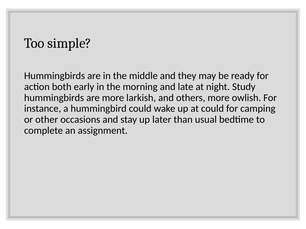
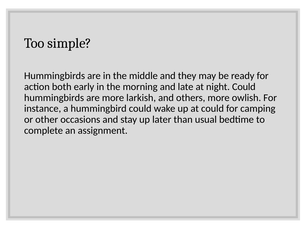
night Study: Study -> Could
